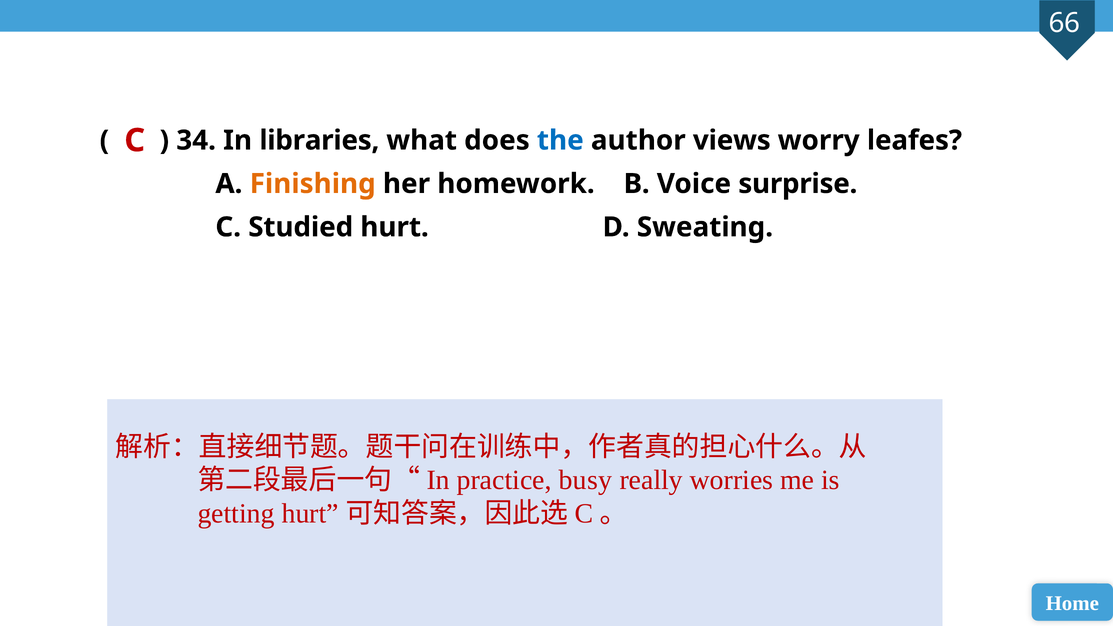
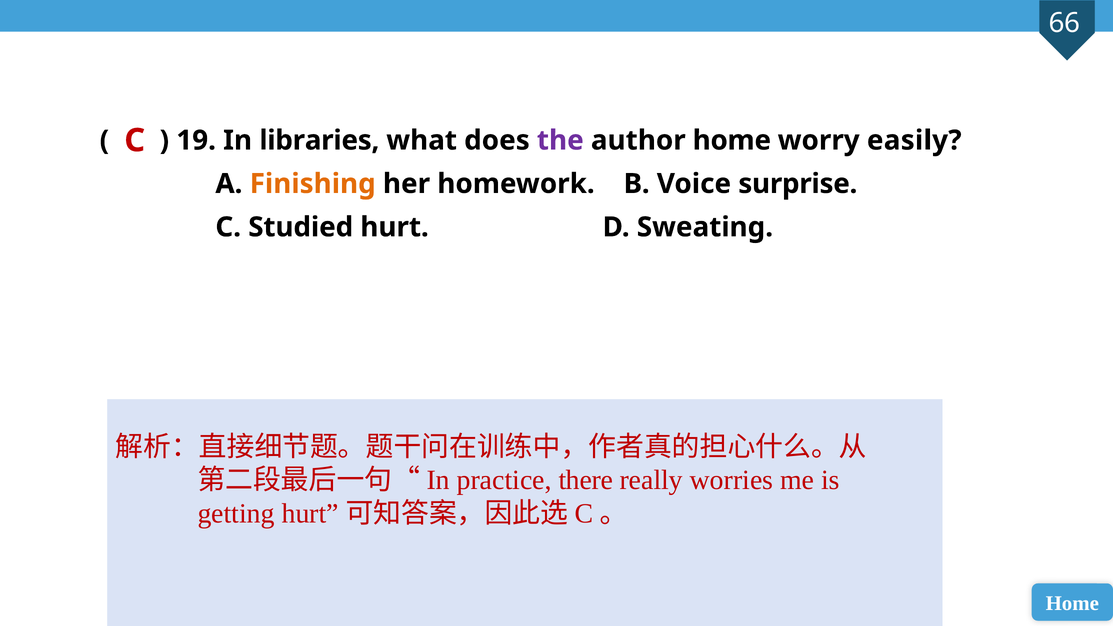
34: 34 -> 19
the colour: blue -> purple
author views: views -> home
leafes: leafes -> easily
busy: busy -> there
